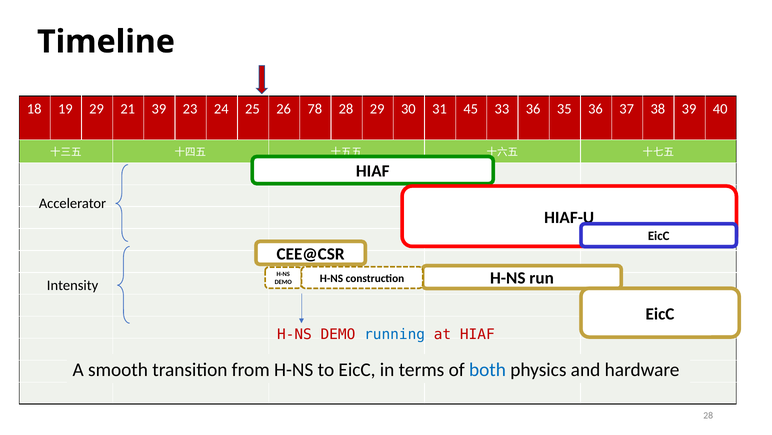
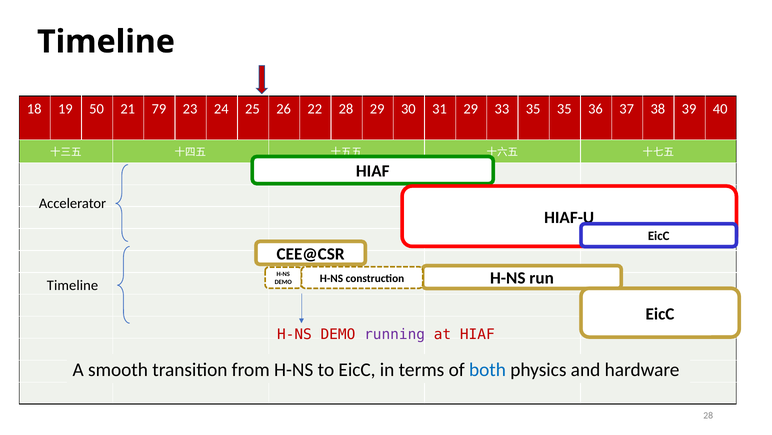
19 29: 29 -> 50
21 39: 39 -> 79
78: 78 -> 22
31 45: 45 -> 29
33 36: 36 -> 35
Intensity at (73, 285): Intensity -> Timeline
running colour: blue -> purple
